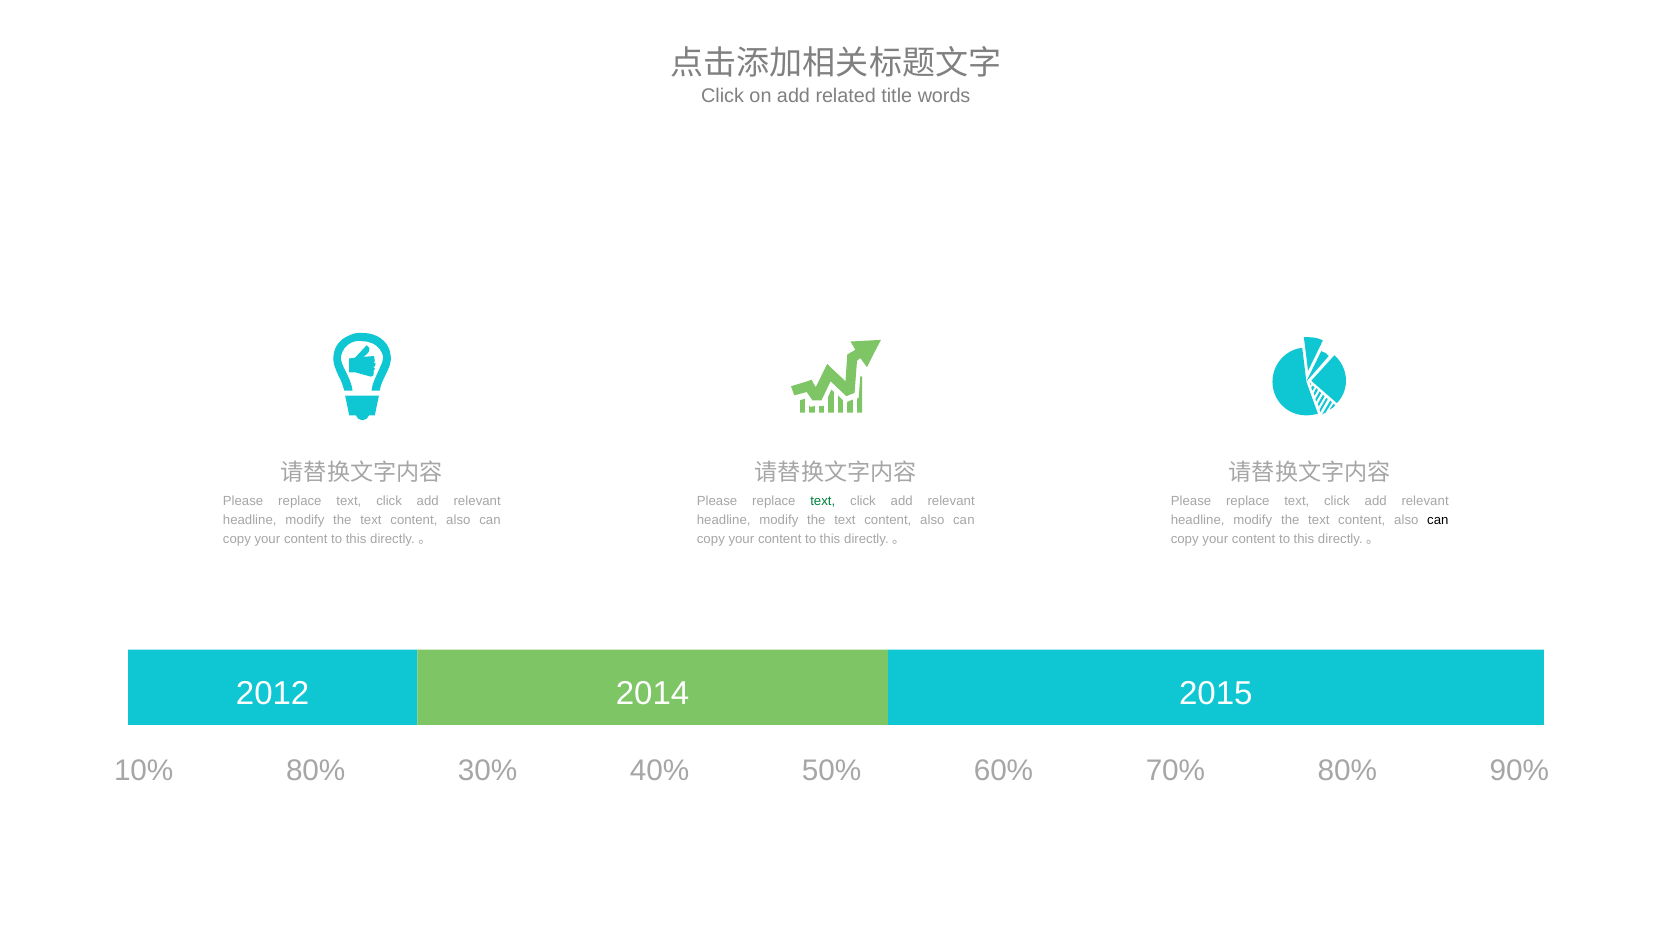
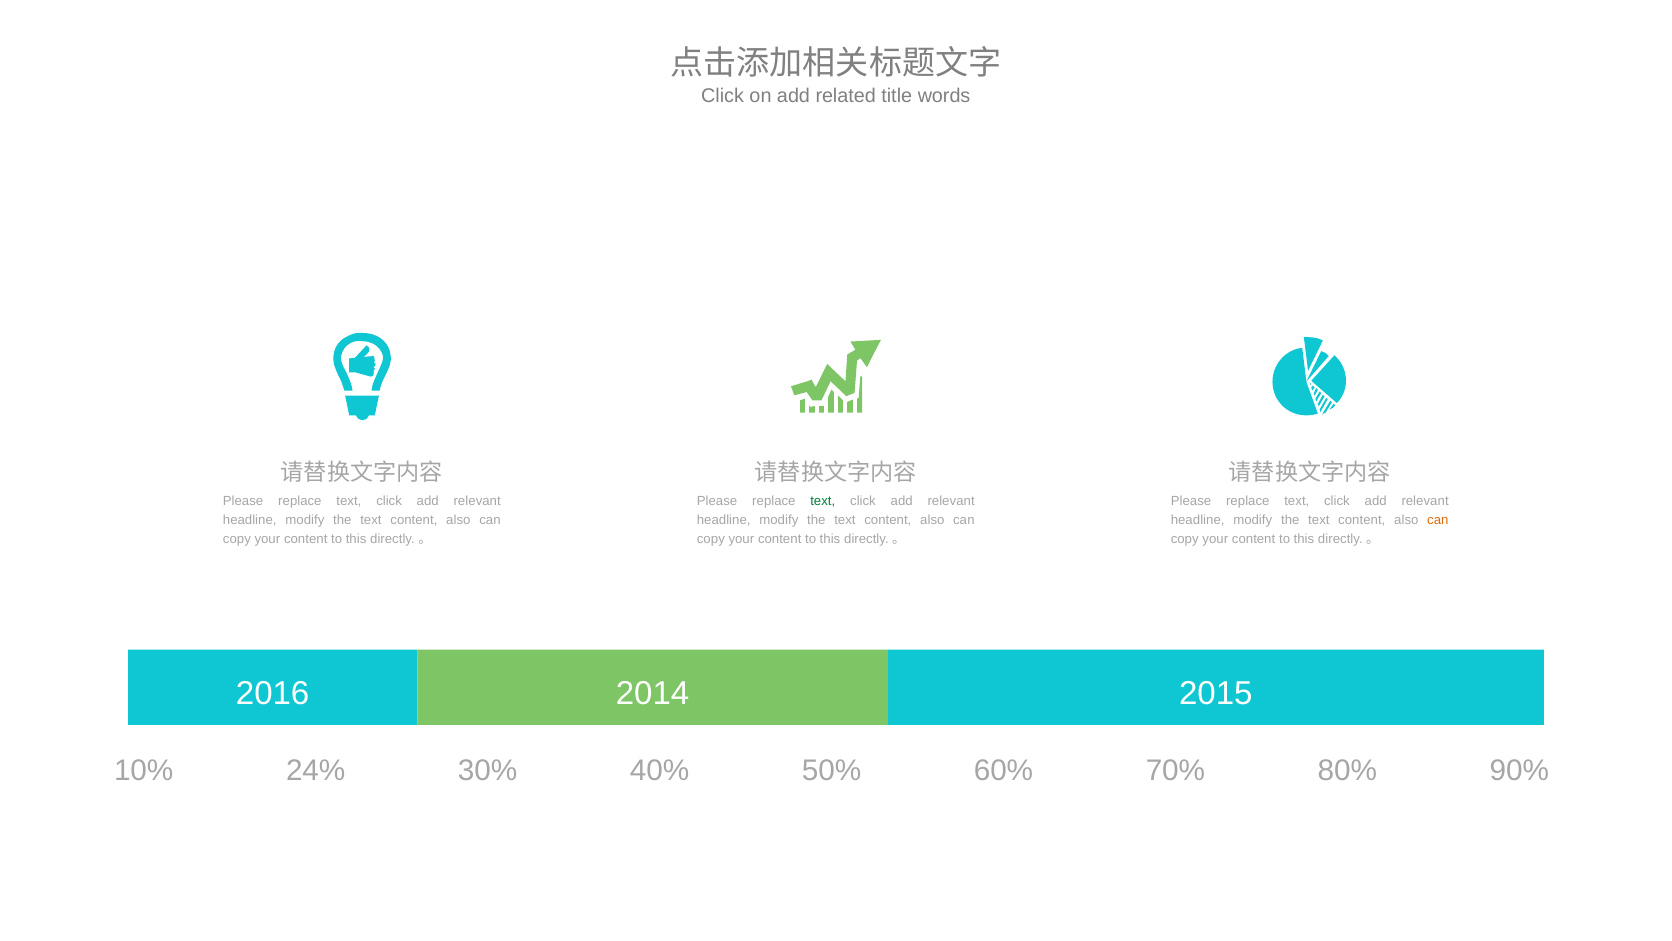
can at (1438, 520) colour: black -> orange
2012: 2012 -> 2016
10% 80%: 80% -> 24%
